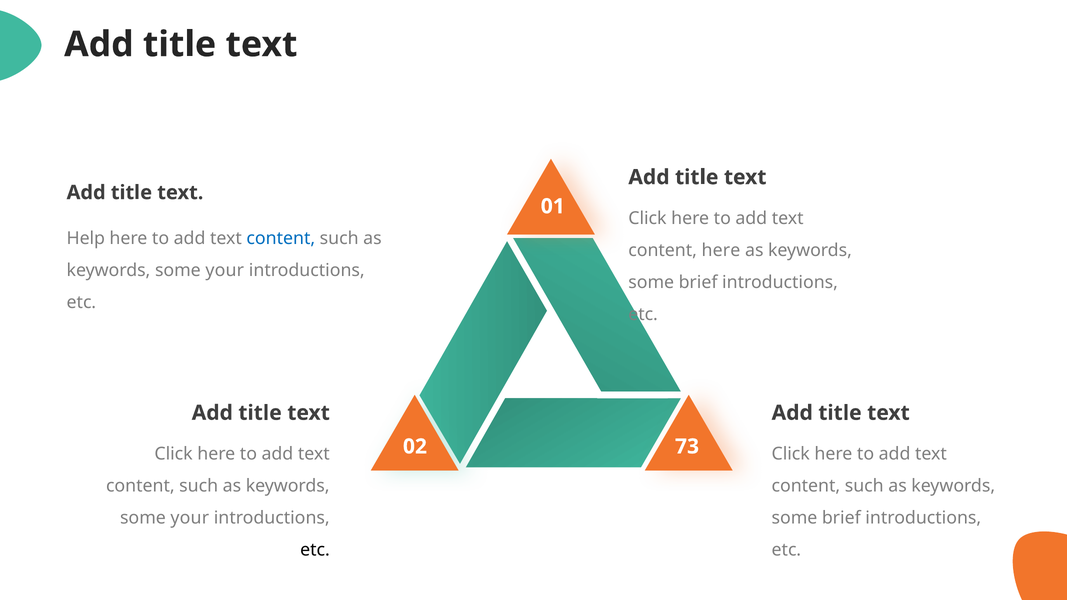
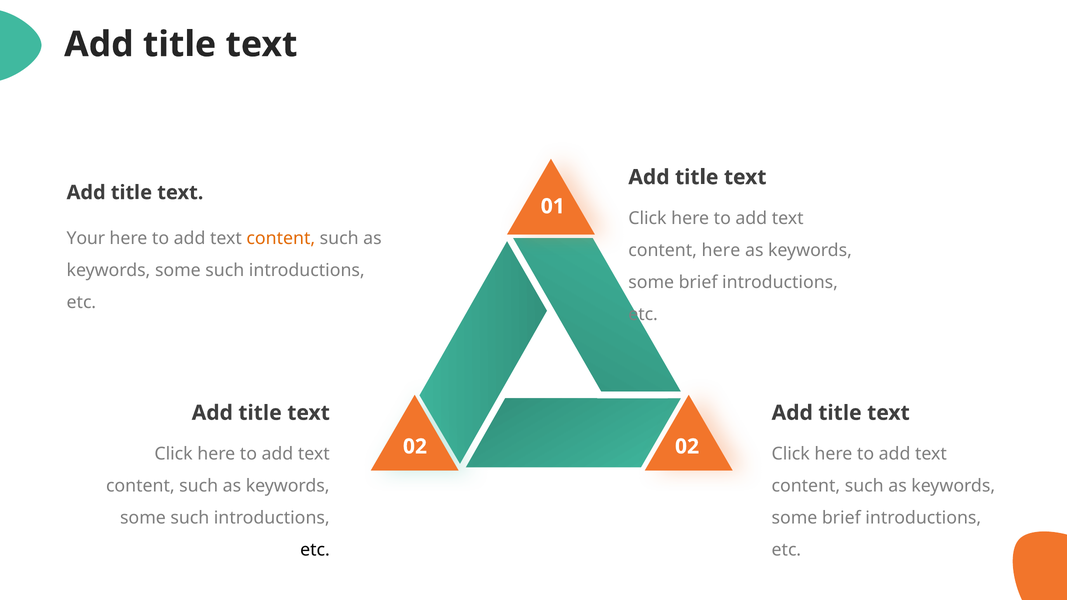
Help: Help -> Your
content at (281, 238) colour: blue -> orange
your at (225, 270): your -> such
02 73: 73 -> 02
your at (190, 518): your -> such
